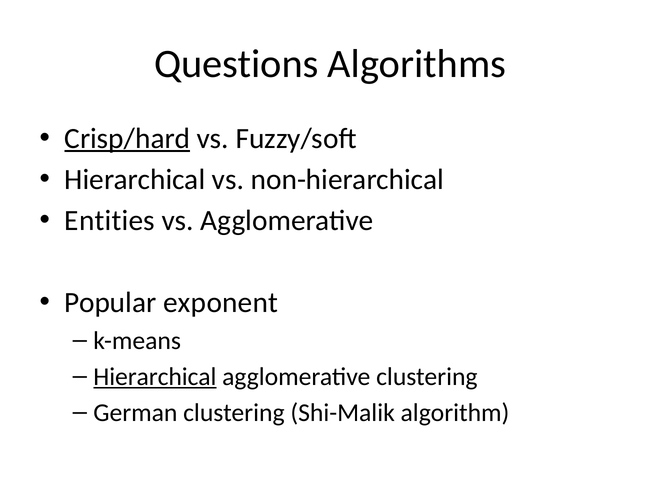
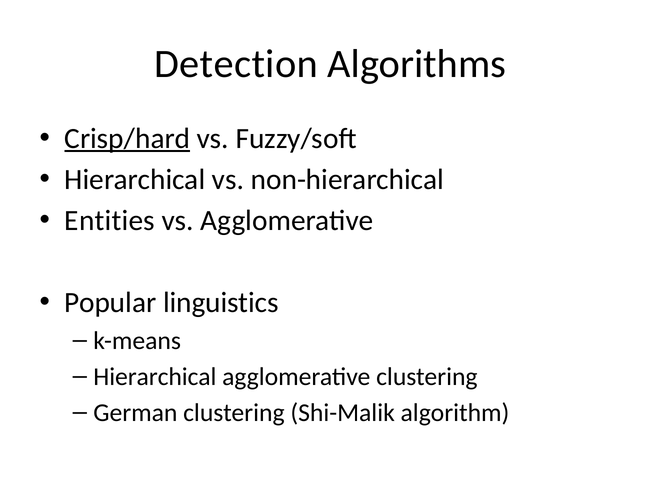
Questions: Questions -> Detection
exponent: exponent -> linguistics
Hierarchical at (155, 377) underline: present -> none
